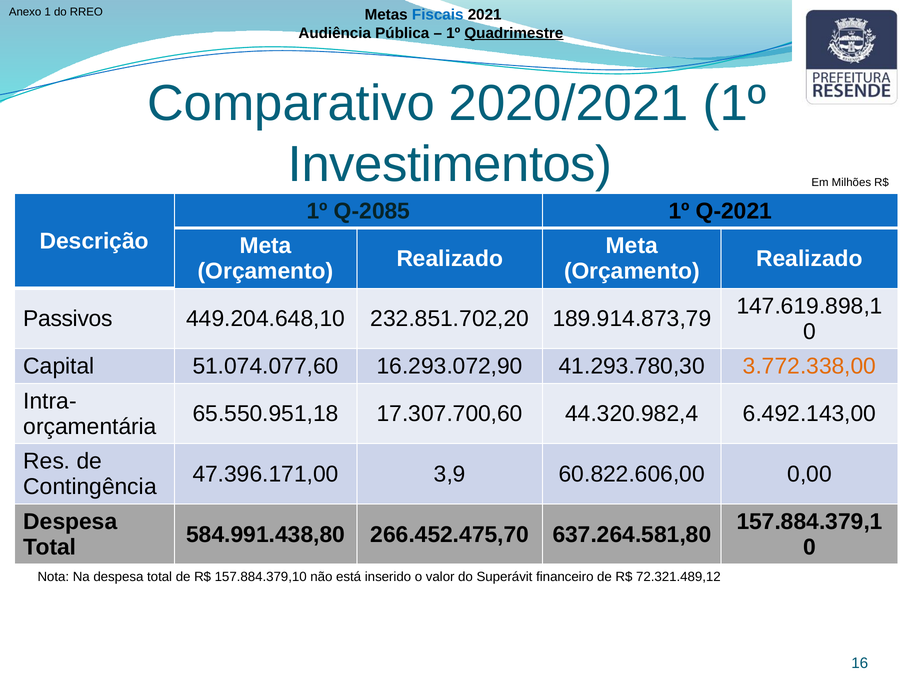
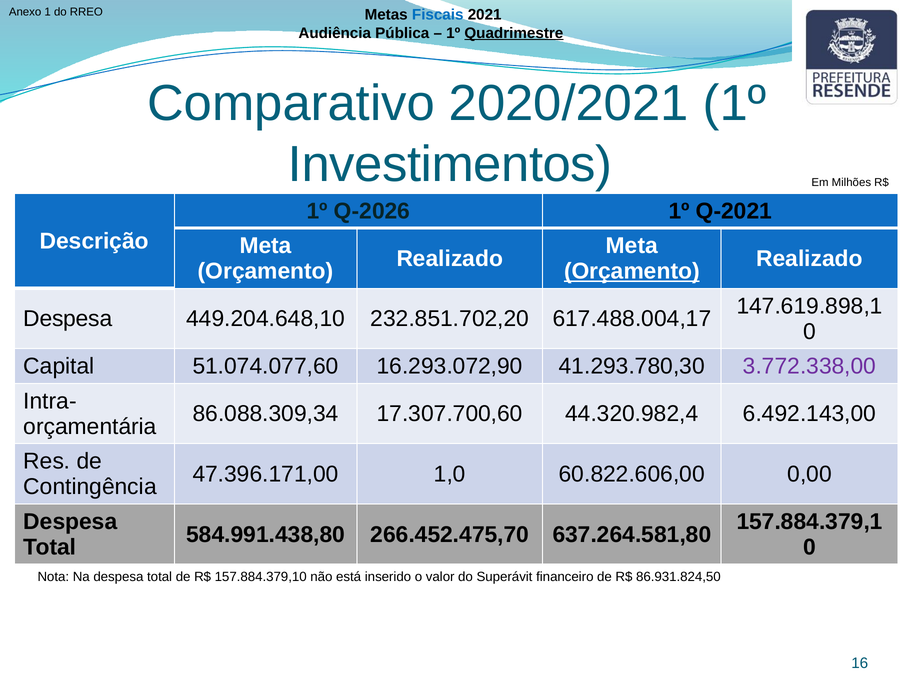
Q-2085: Q-2085 -> Q-2026
Orçamento at (632, 272) underline: none -> present
Passivos at (68, 319): Passivos -> Despesa
189.914.873,79: 189.914.873,79 -> 617.488.004,17
3.772.338,00 colour: orange -> purple
65.550.951,18: 65.550.951,18 -> 86.088.309,34
3,9: 3,9 -> 1,0
72.321.489,12: 72.321.489,12 -> 86.931.824,50
